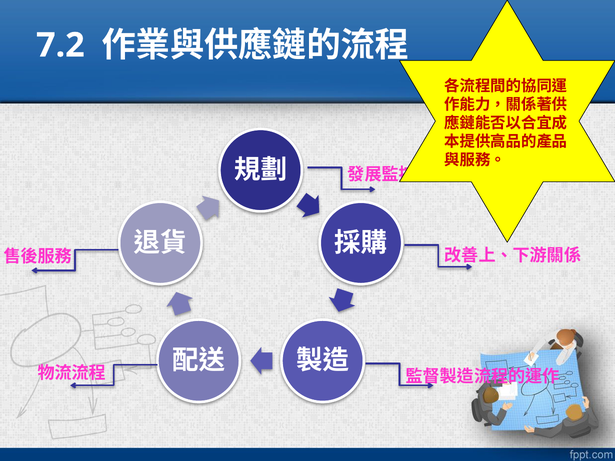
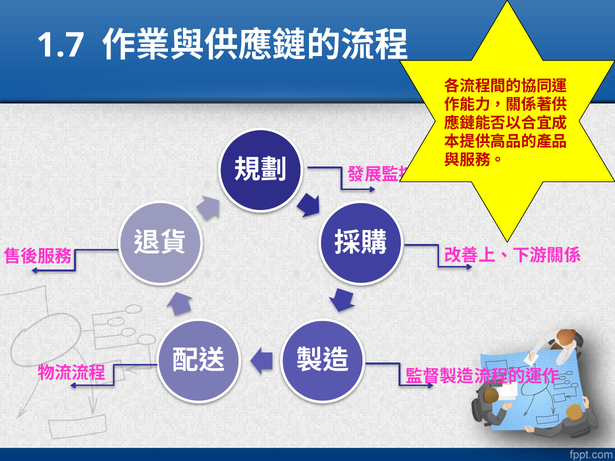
7.2: 7.2 -> 1.7
